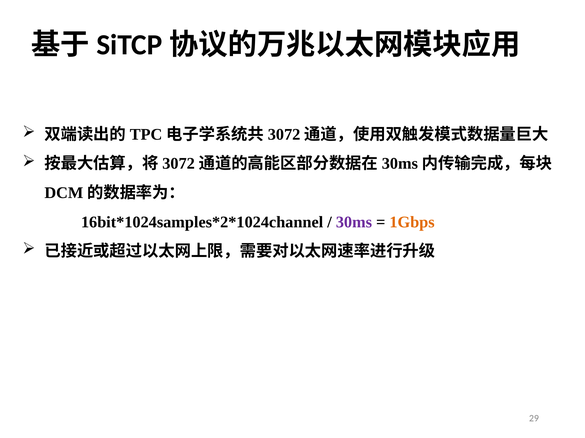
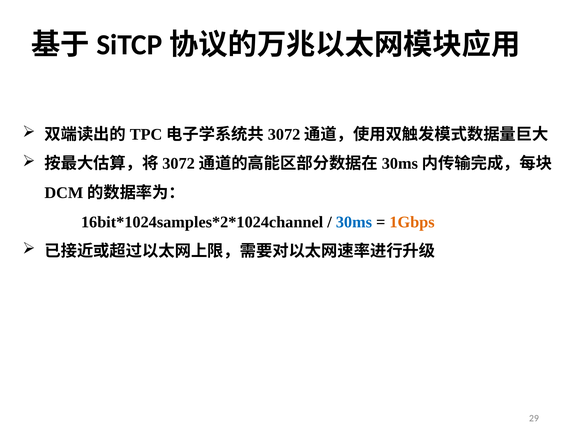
30ms colour: purple -> blue
